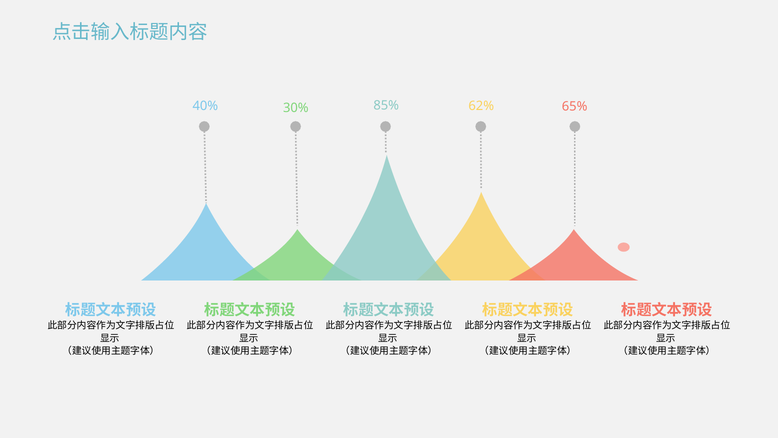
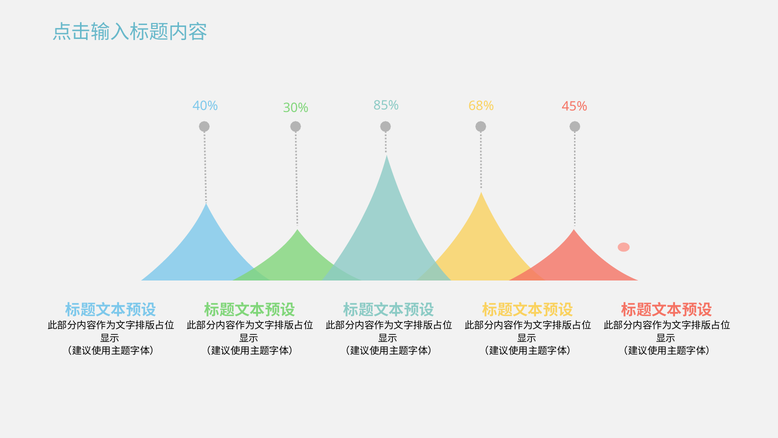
65%: 65% -> 45%
62%: 62% -> 68%
